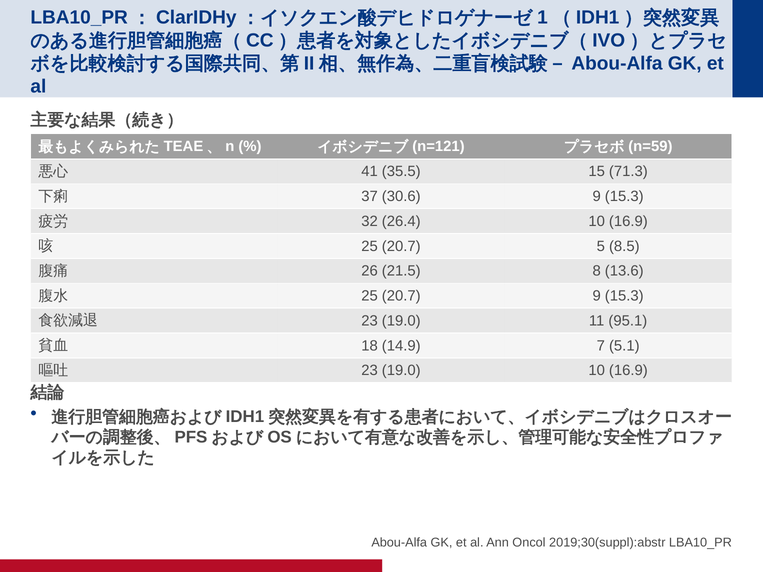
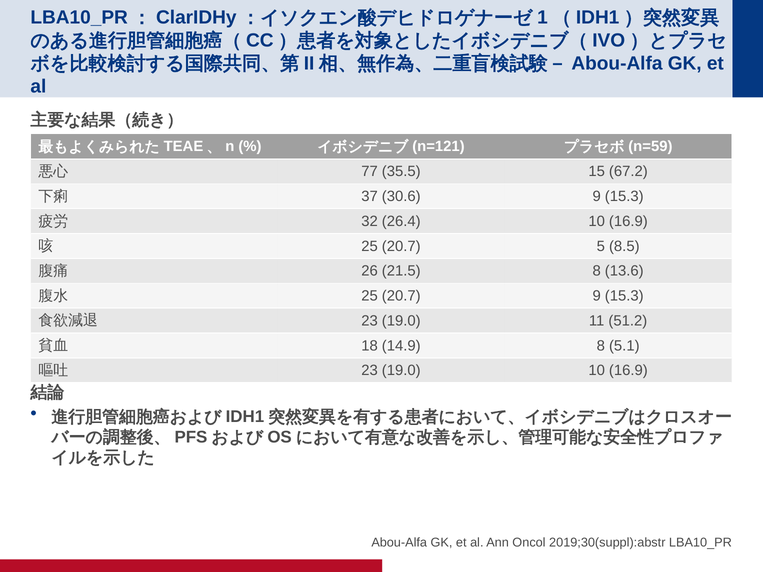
41: 41 -> 77
71.3: 71.3 -> 67.2
95.1: 95.1 -> 51.2
14.9 7: 7 -> 8
